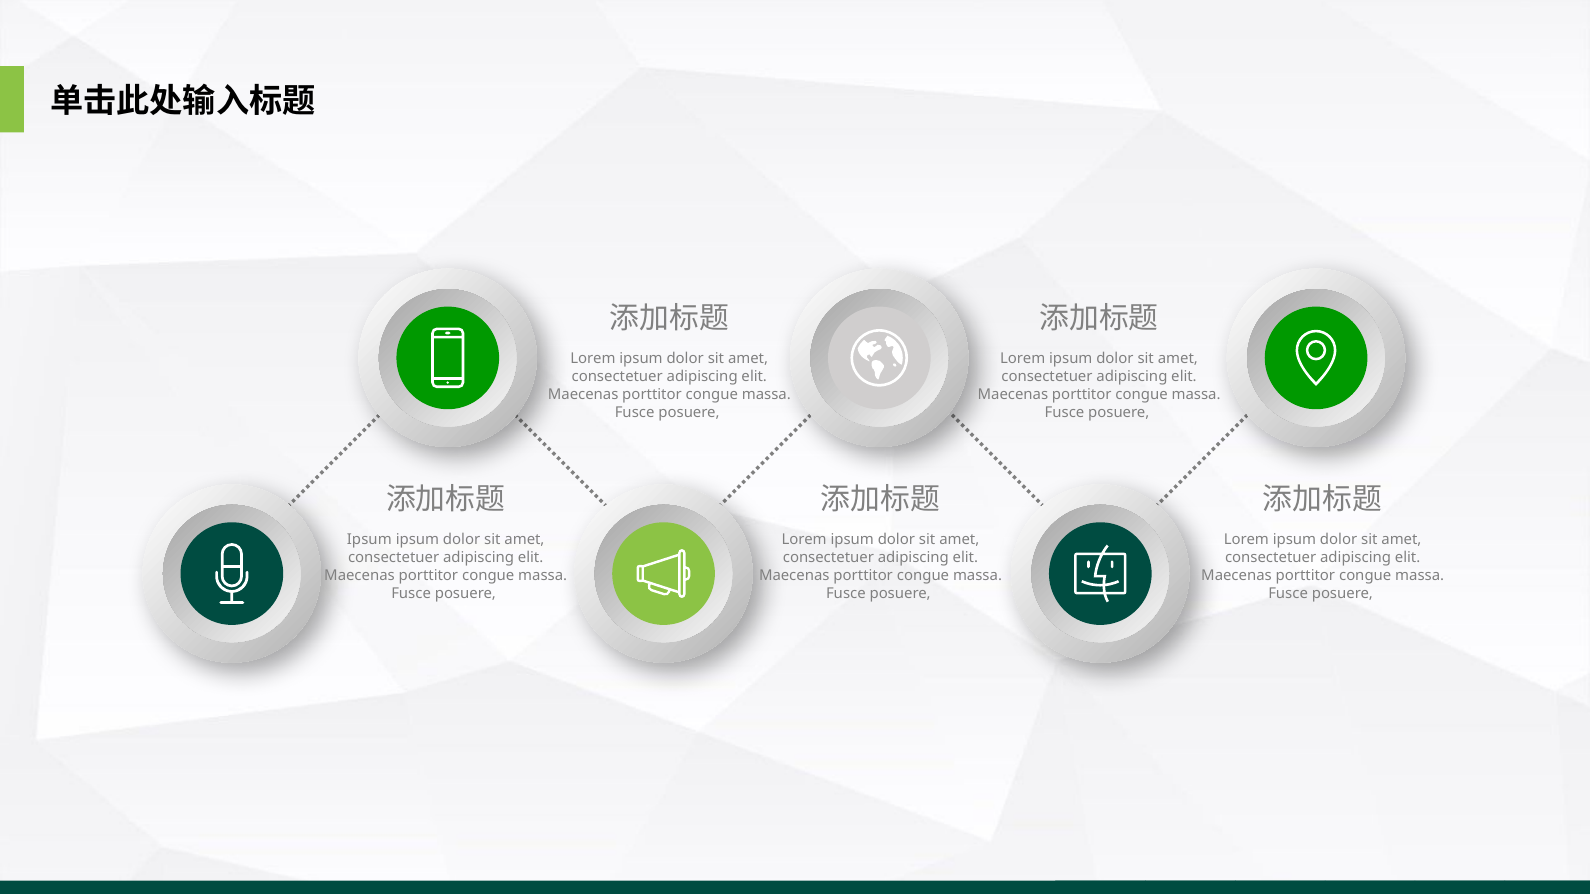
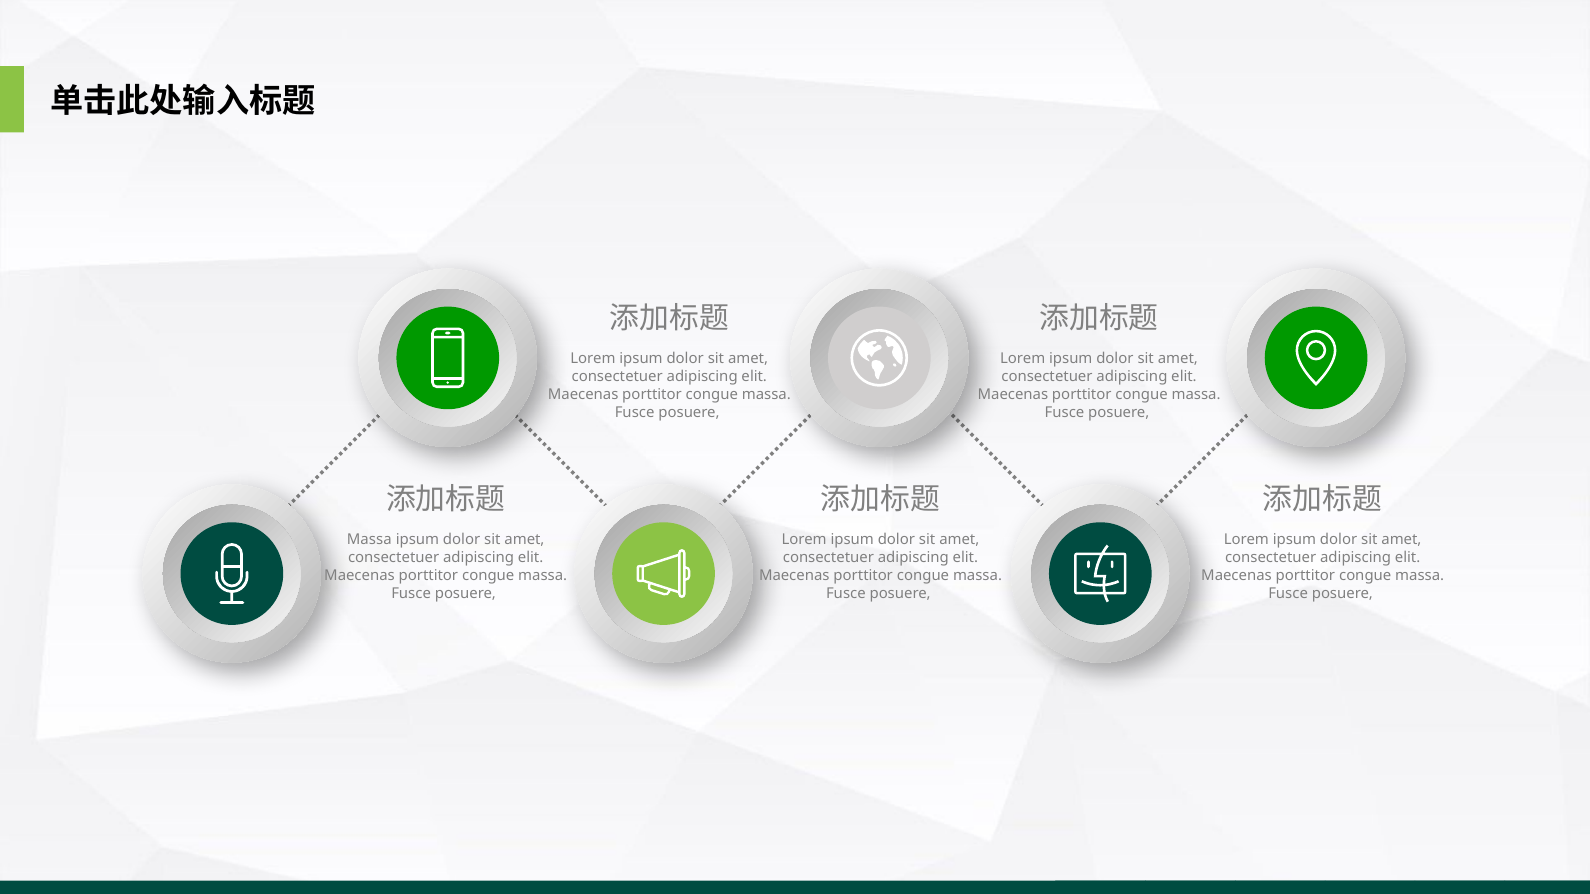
Ipsum at (369, 540): Ipsum -> Massa
